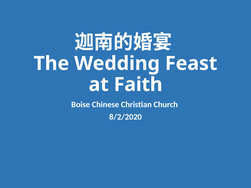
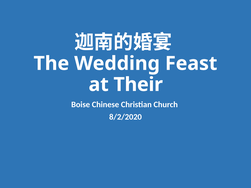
Faith: Faith -> Their
